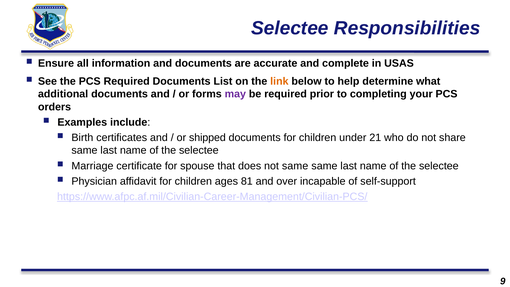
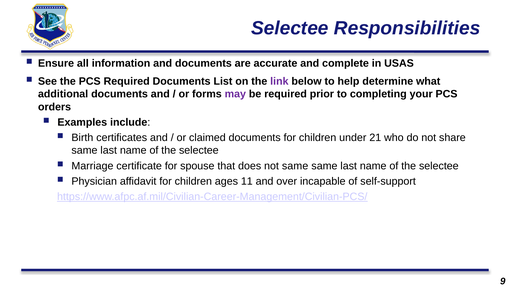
link colour: orange -> purple
shipped: shipped -> claimed
81: 81 -> 11
